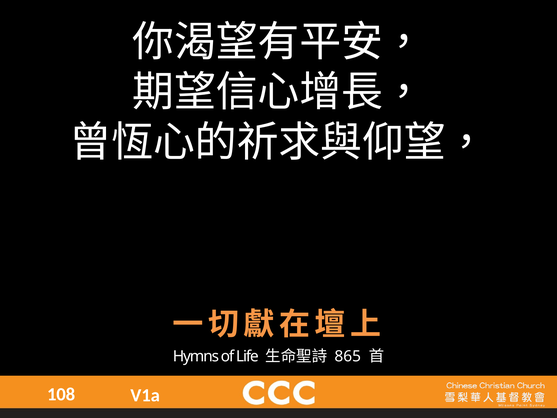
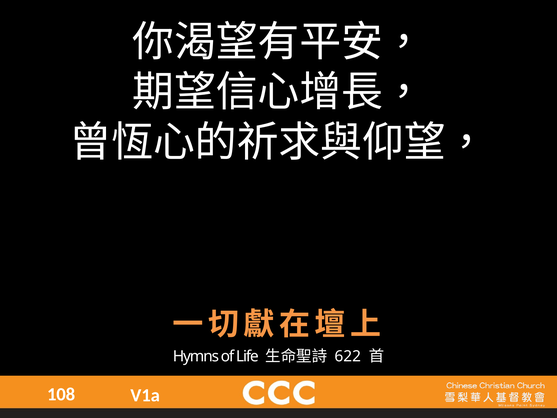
865: 865 -> 622
